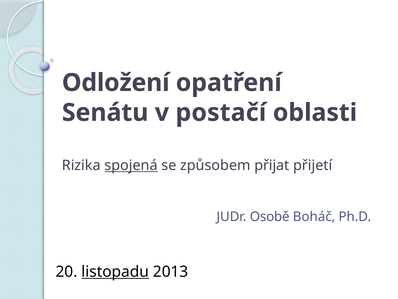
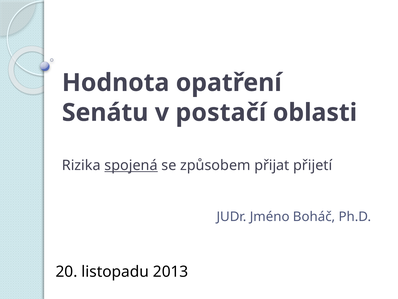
Odložení: Odložení -> Hodnota
Osobě: Osobě -> Jméno
listopadu underline: present -> none
